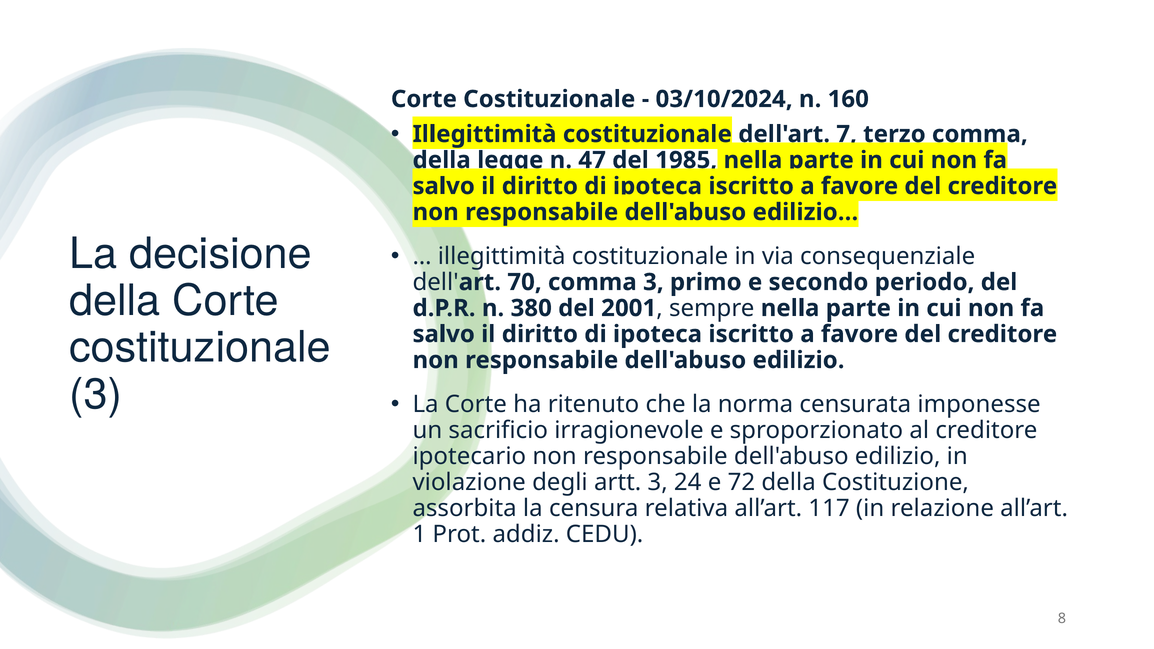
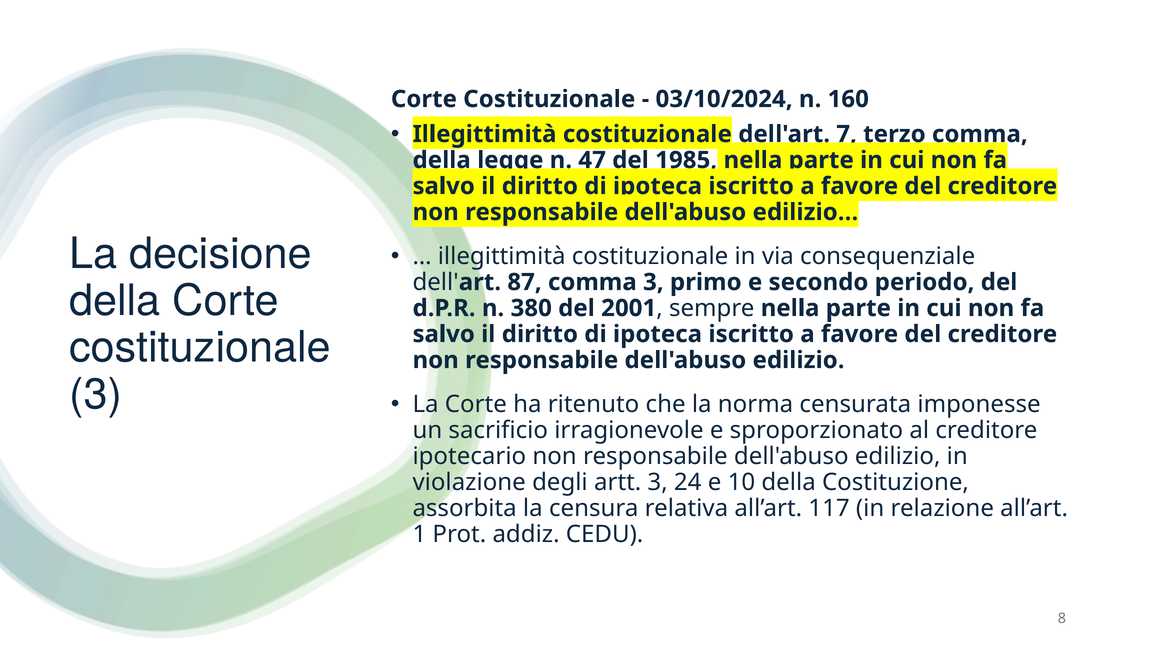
70: 70 -> 87
72: 72 -> 10
